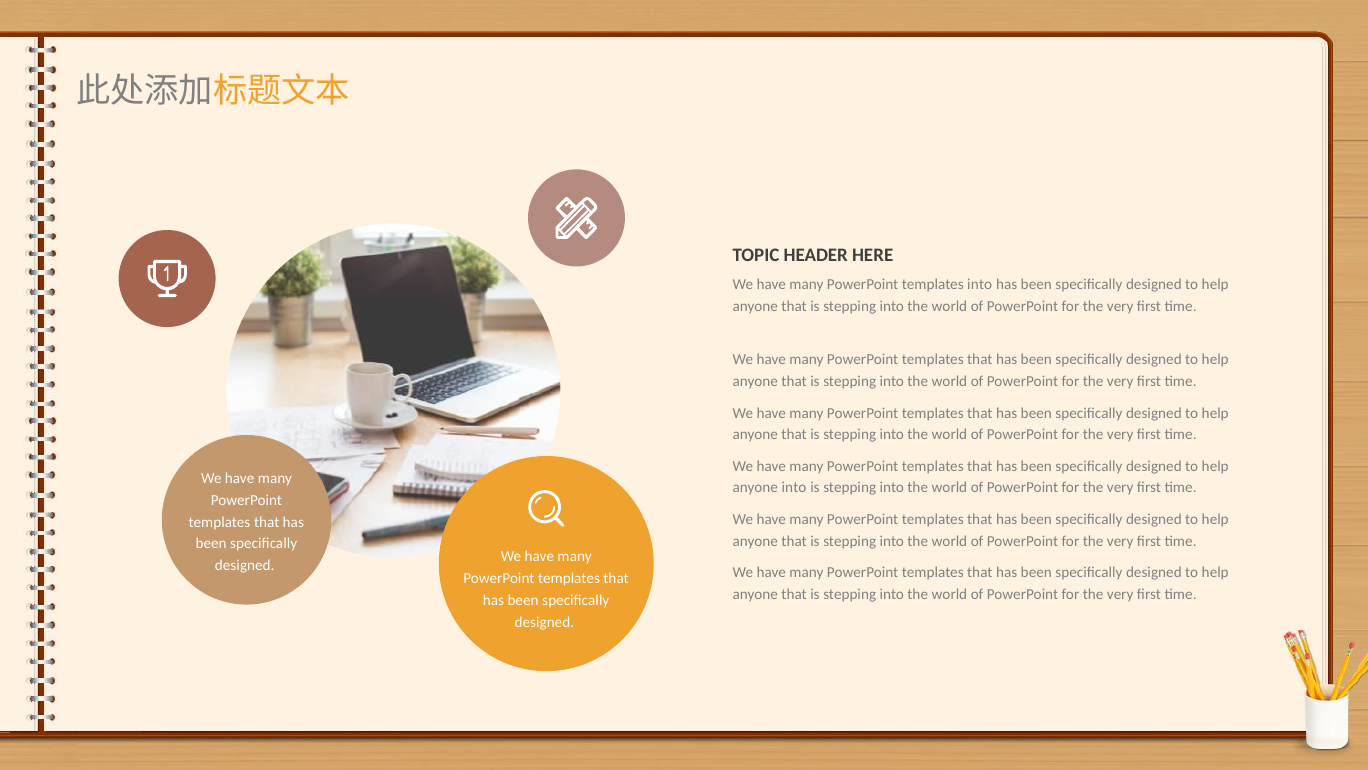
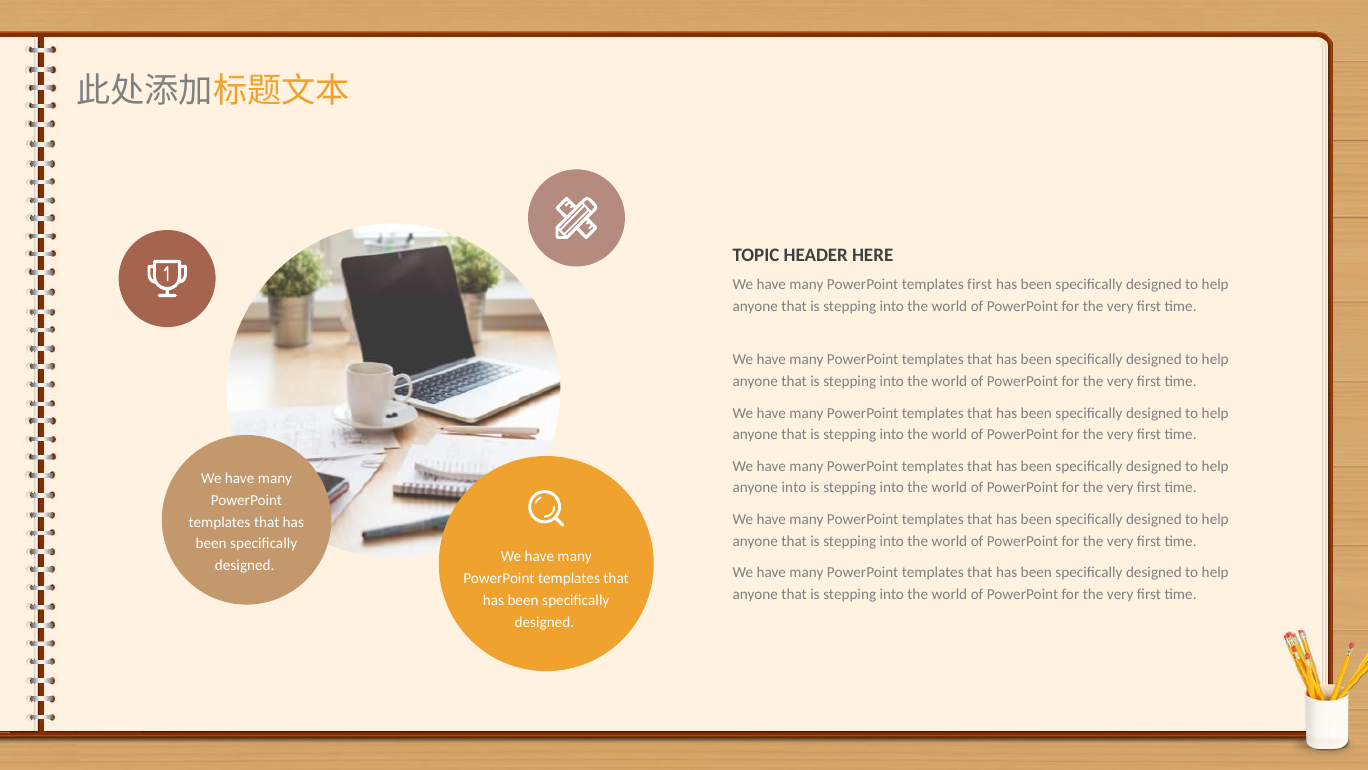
templates into: into -> first
